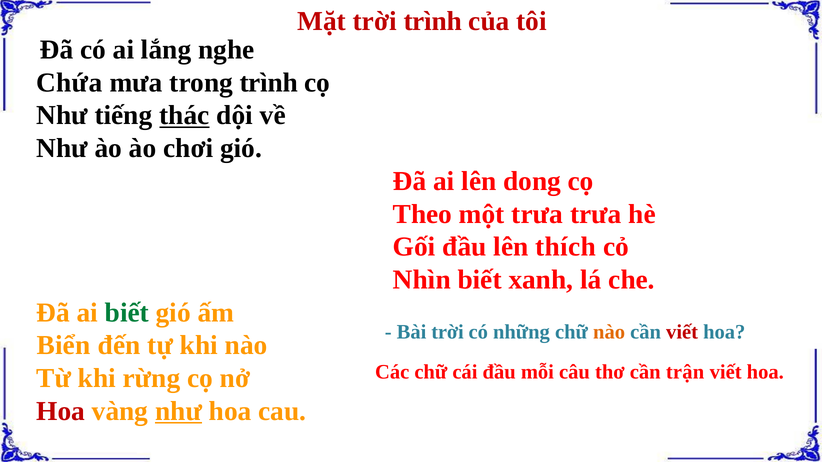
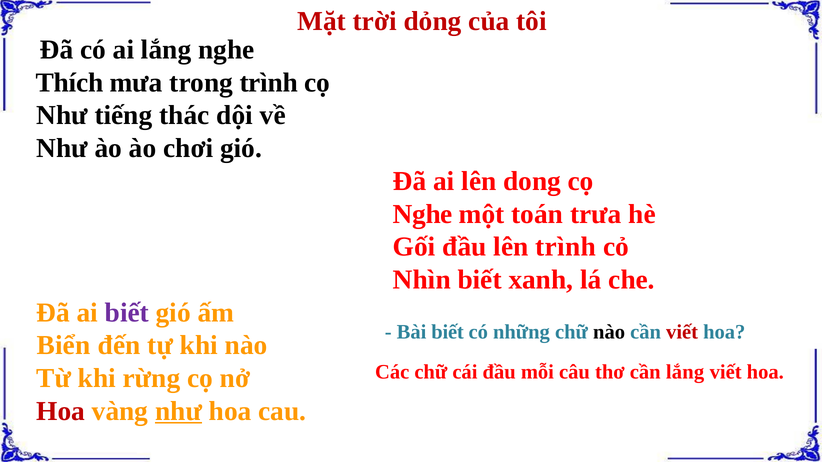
trời trình: trình -> dỏng
Chứa: Chứa -> Thích
thác underline: present -> none
Theo at (423, 214): Theo -> Nghe
một trưa: trưa -> toán
lên thích: thích -> trình
biết at (127, 313) colour: green -> purple
Bài trời: trời -> biết
nào at (609, 332) colour: orange -> black
cần trận: trận -> lắng
